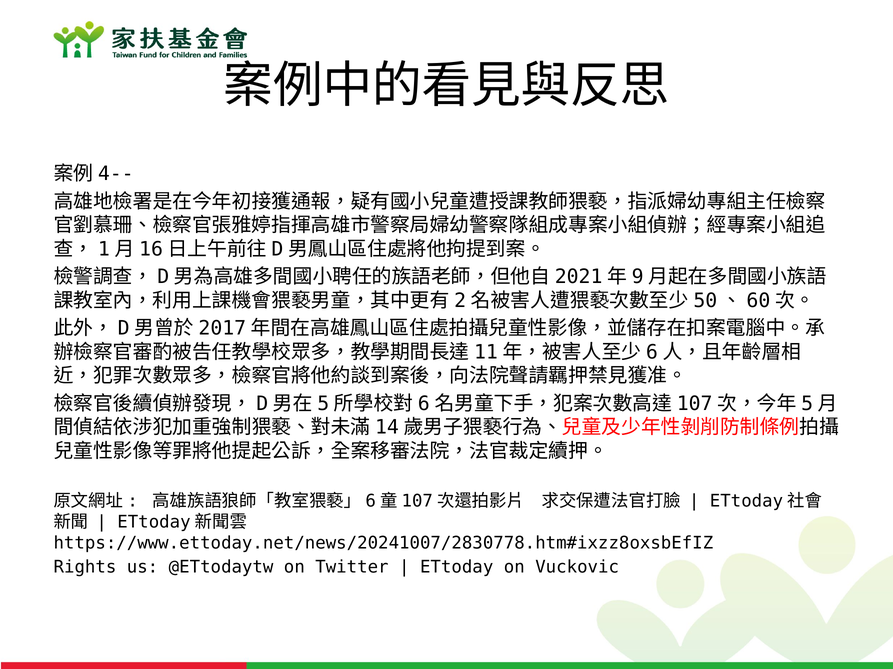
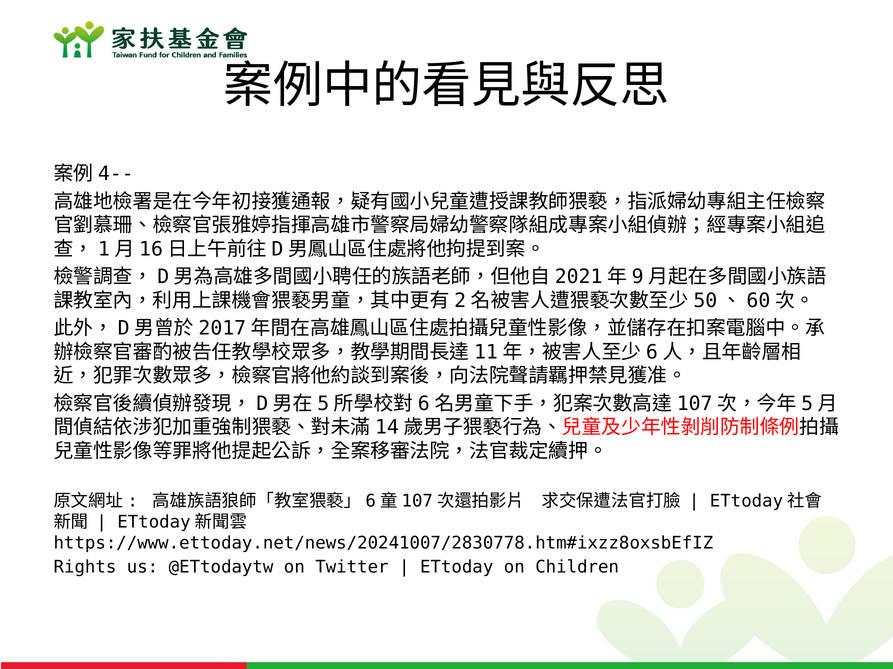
Vuckovic: Vuckovic -> Children
